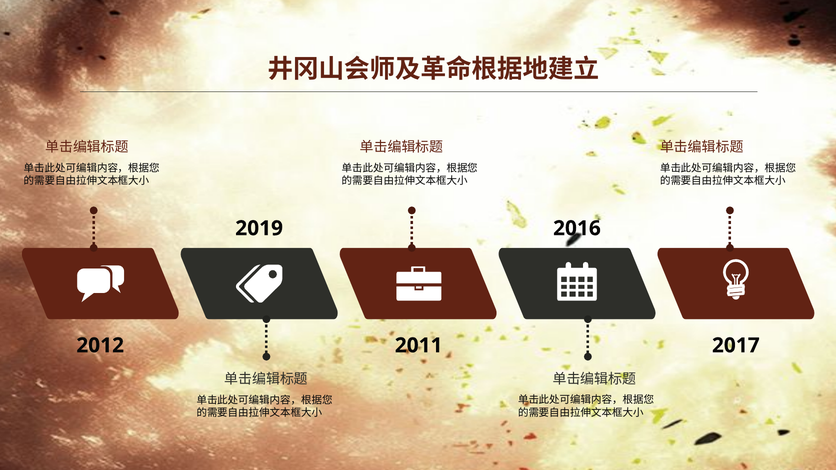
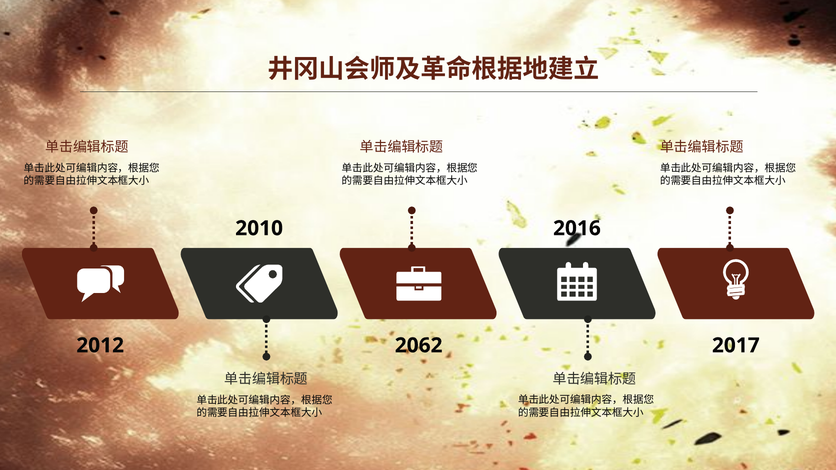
2019: 2019 -> 2010
2011: 2011 -> 2062
